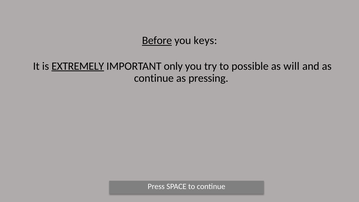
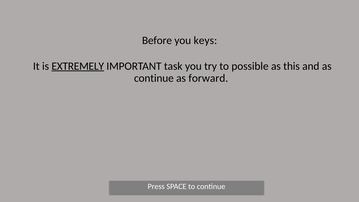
Before underline: present -> none
only: only -> task
will: will -> this
pressing: pressing -> forward
